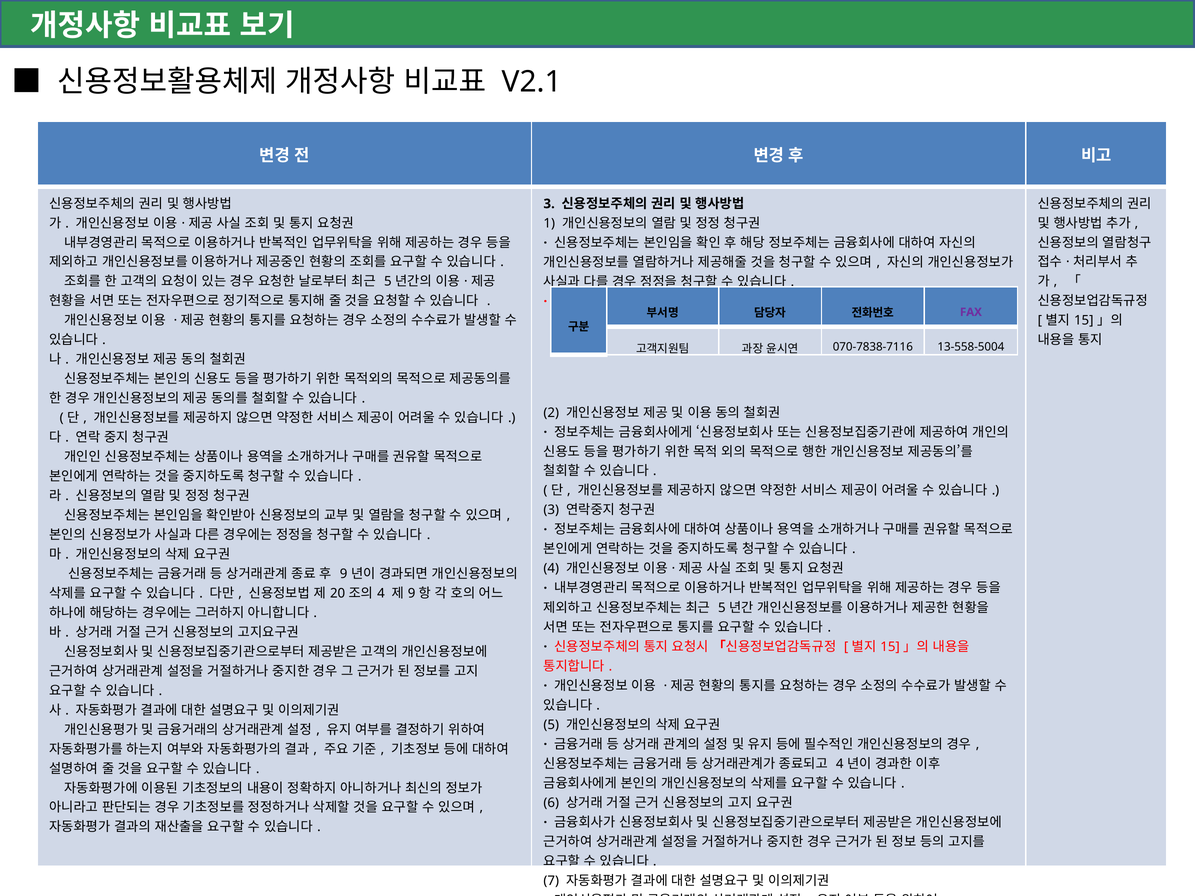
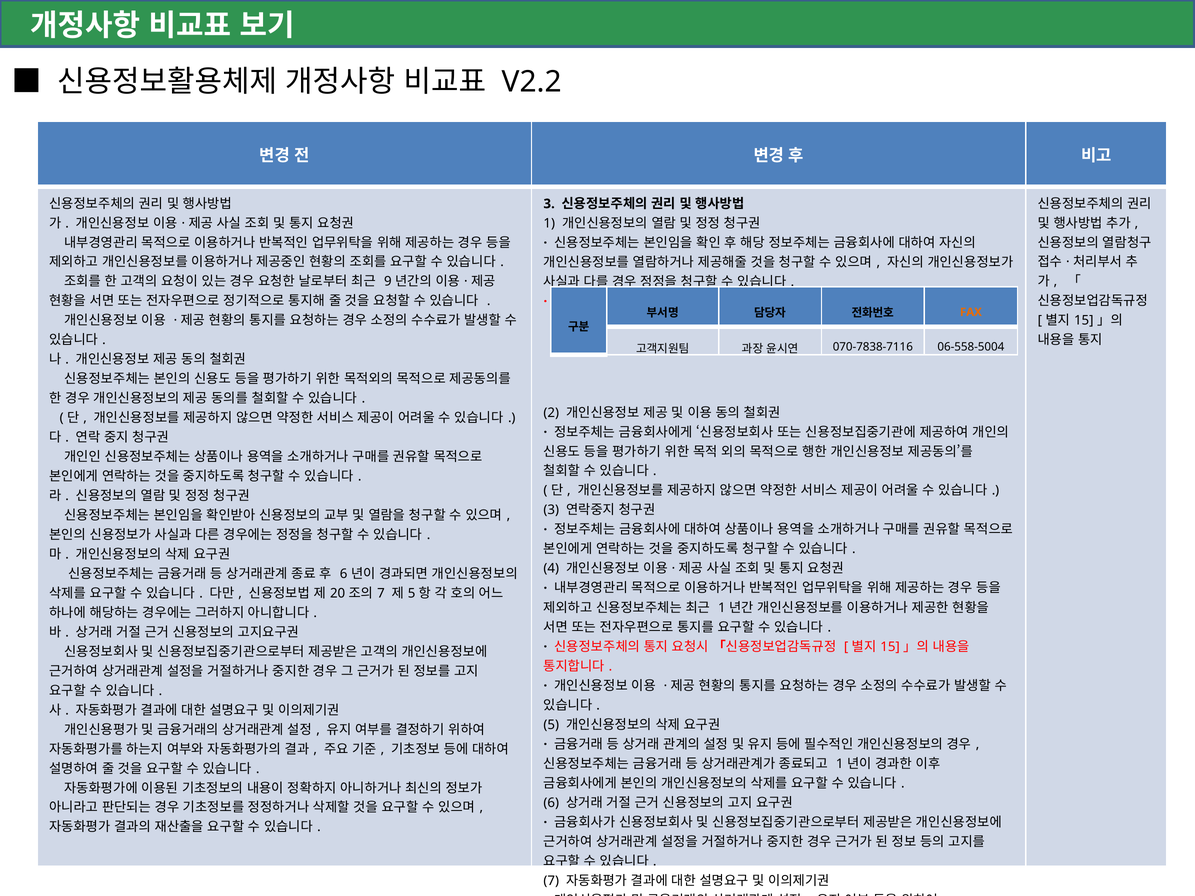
V2.1: V2.1 -> V2.2
5 at (388, 282): 5 -> 9
FAX colour: purple -> orange
13-558-5004: 13-558-5004 -> 06-558-5004
9 at (344, 574): 9 -> 6
4 at (381, 594): 4 -> 7
9 at (412, 594): 9 -> 5
5 at (722, 608): 5 -> 1
4 at (840, 764): 4 -> 1
